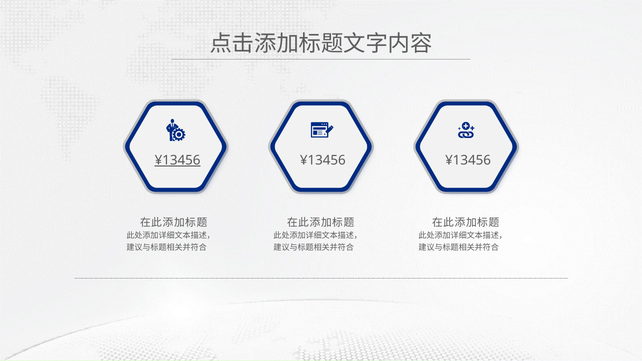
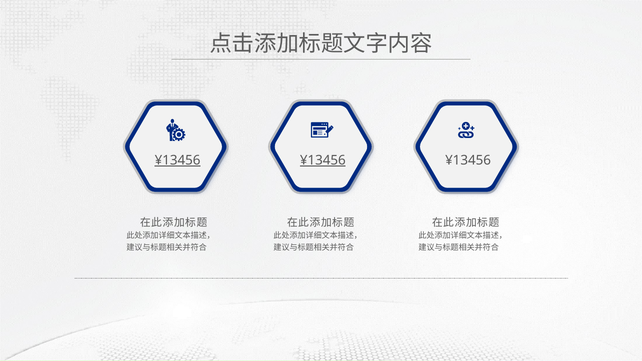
¥13456 at (323, 160) underline: none -> present
